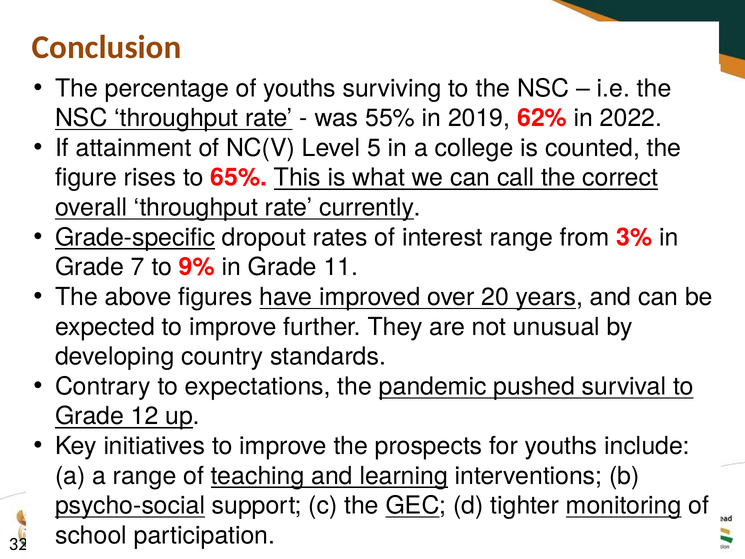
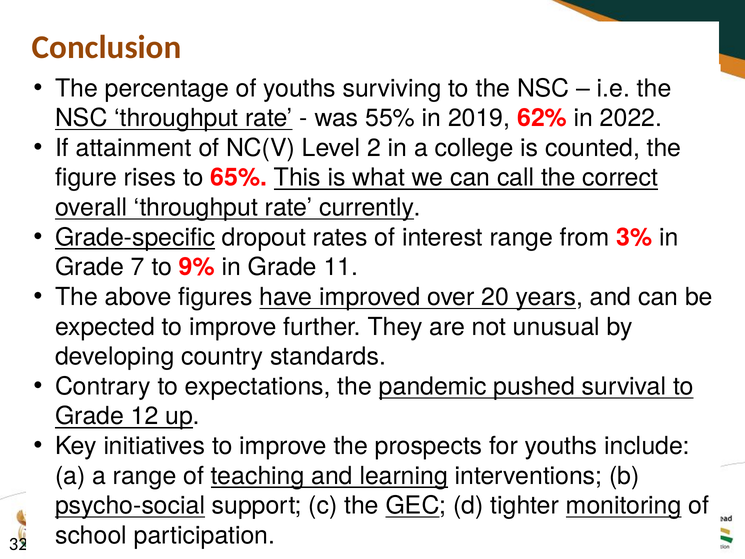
5: 5 -> 2
